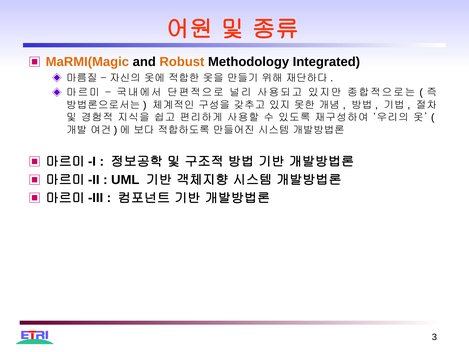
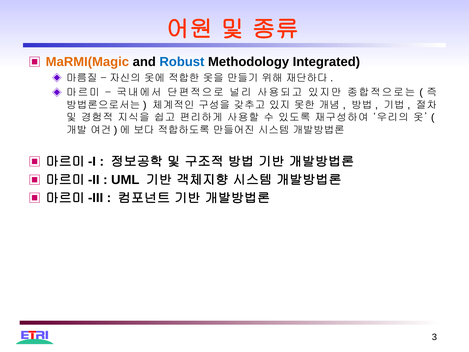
Robust colour: orange -> blue
